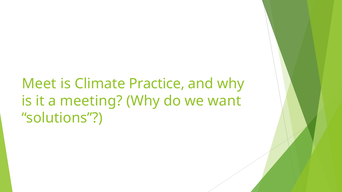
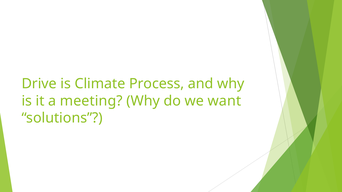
Meet: Meet -> Drive
Practice: Practice -> Process
